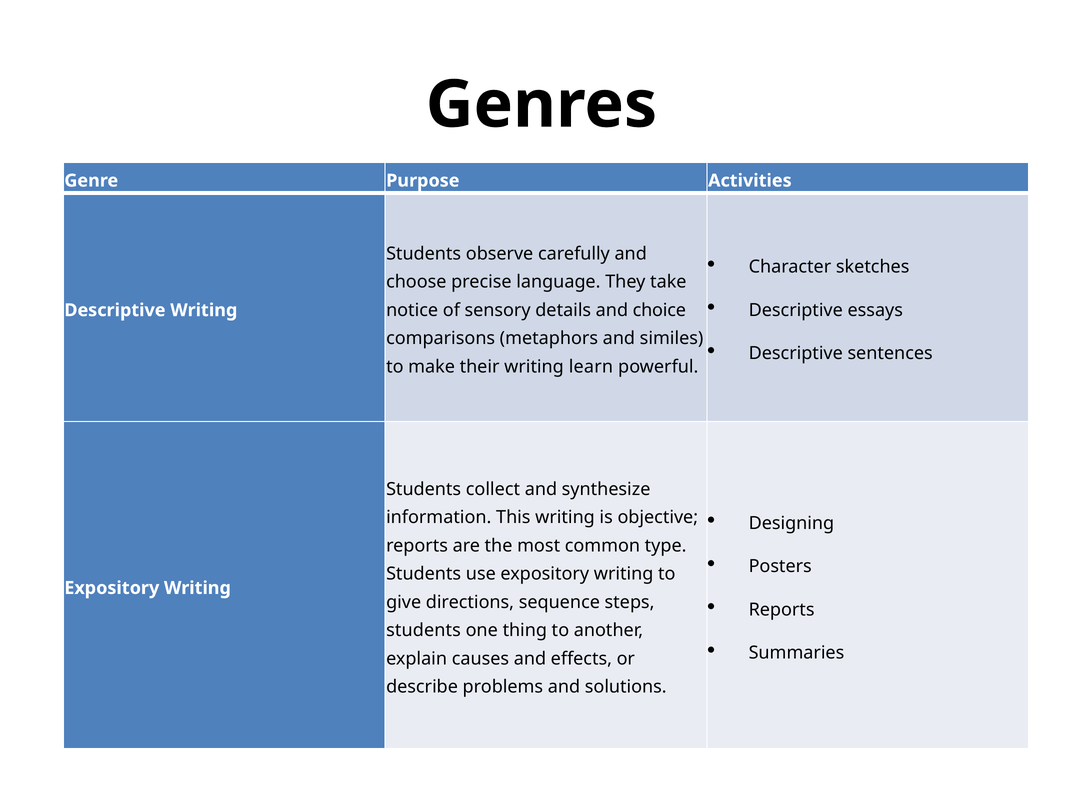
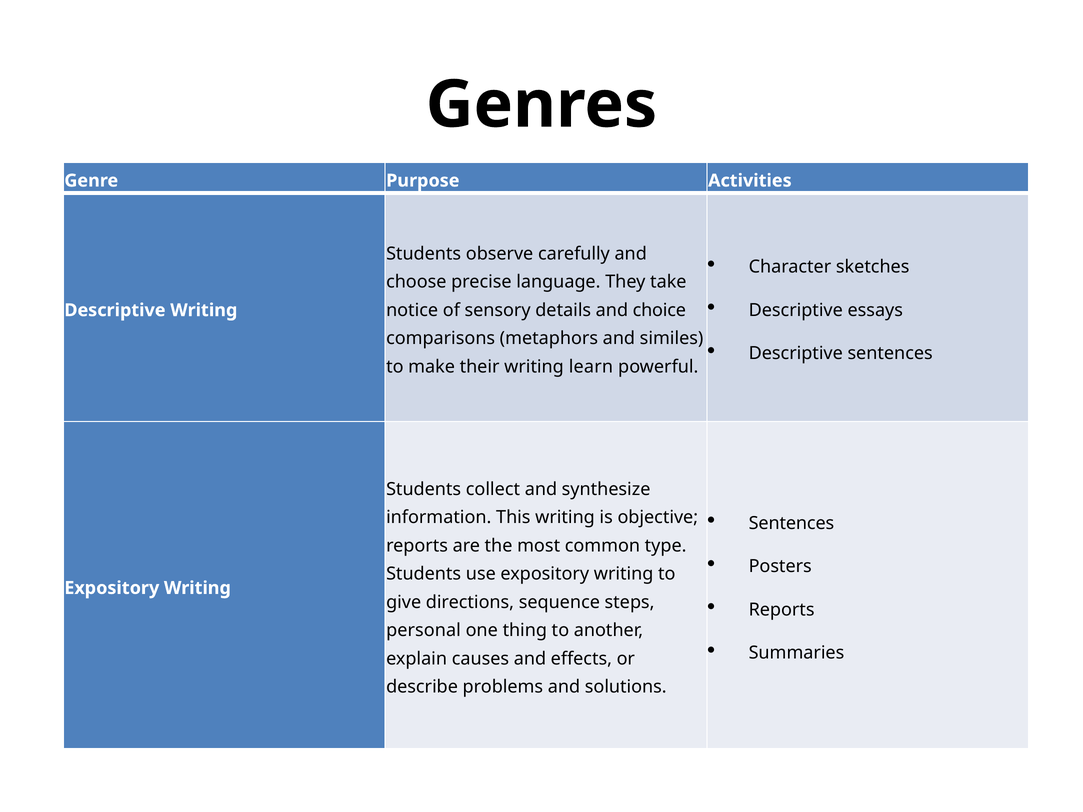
Designing at (791, 523): Designing -> Sentences
students at (423, 631): students -> personal
